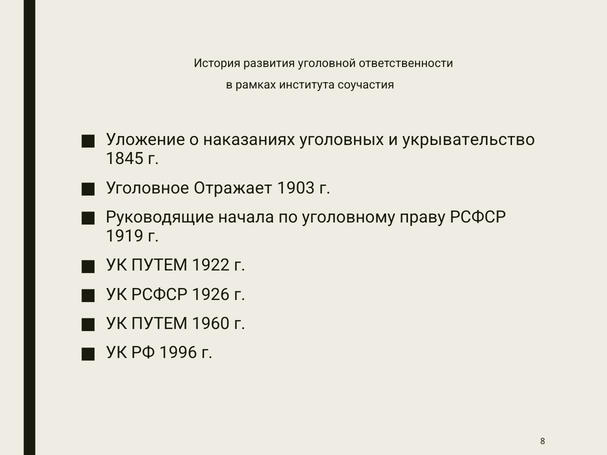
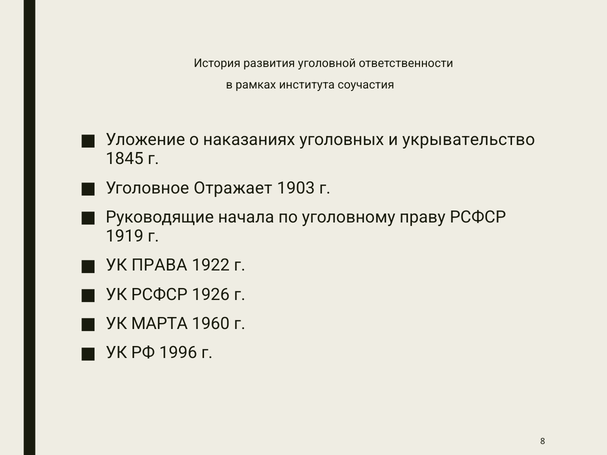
ПУТЕМ at (159, 265): ПУТЕМ -> ПРАВА
ПУТЕМ at (159, 324): ПУТЕМ -> МАРТА
